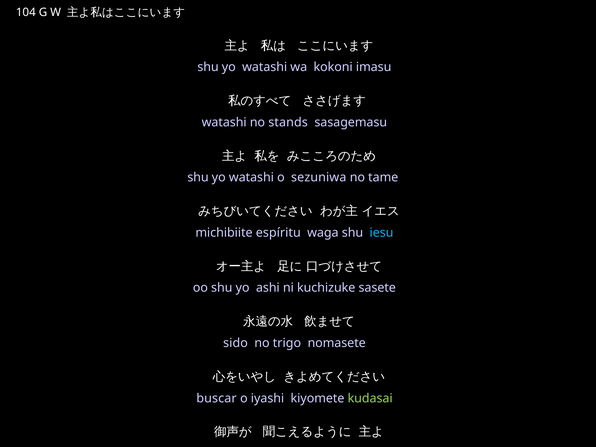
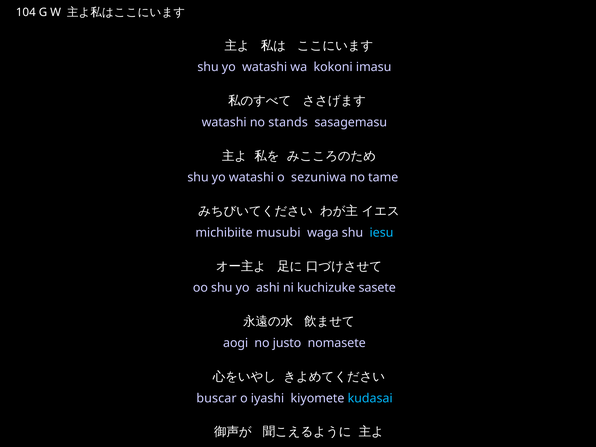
espíritu: espíritu -> musubi
sido: sido -> aogi
trigo: trigo -> justo
kudasai colour: light green -> light blue
